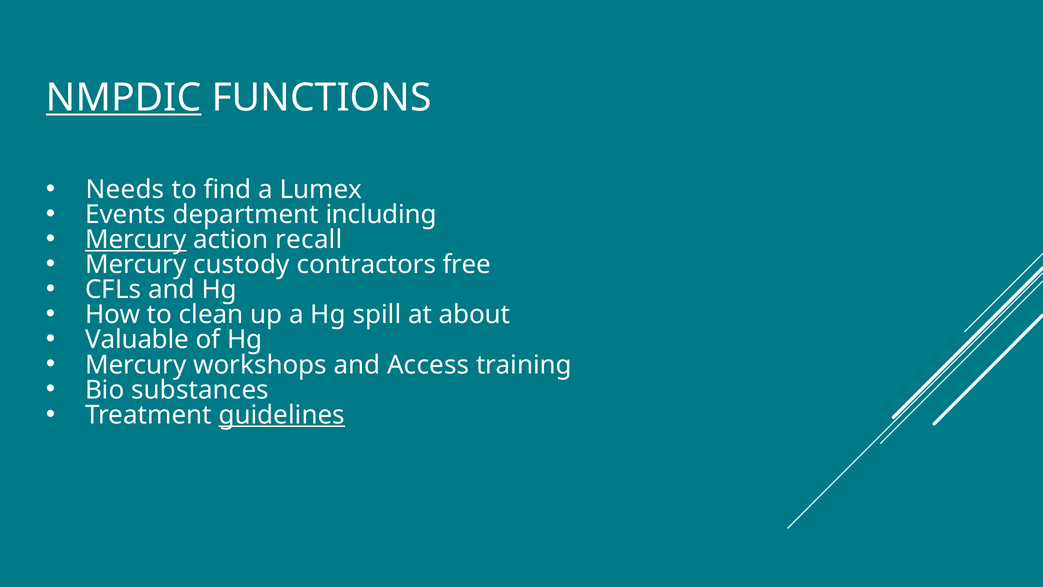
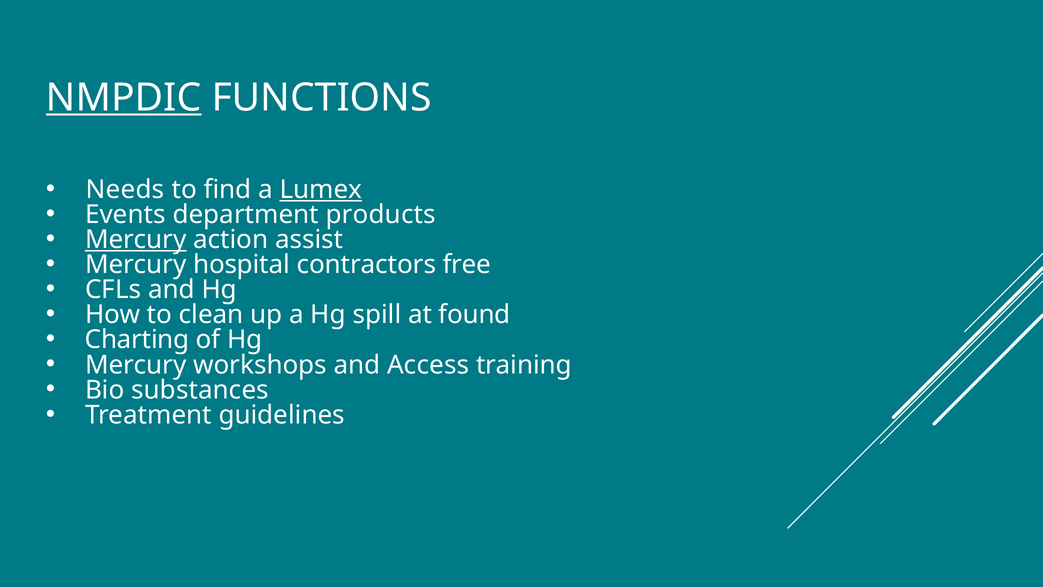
Lumex underline: none -> present
including: including -> products
recall: recall -> assist
custody: custody -> hospital
about: about -> found
Valuable: Valuable -> Charting
guidelines underline: present -> none
